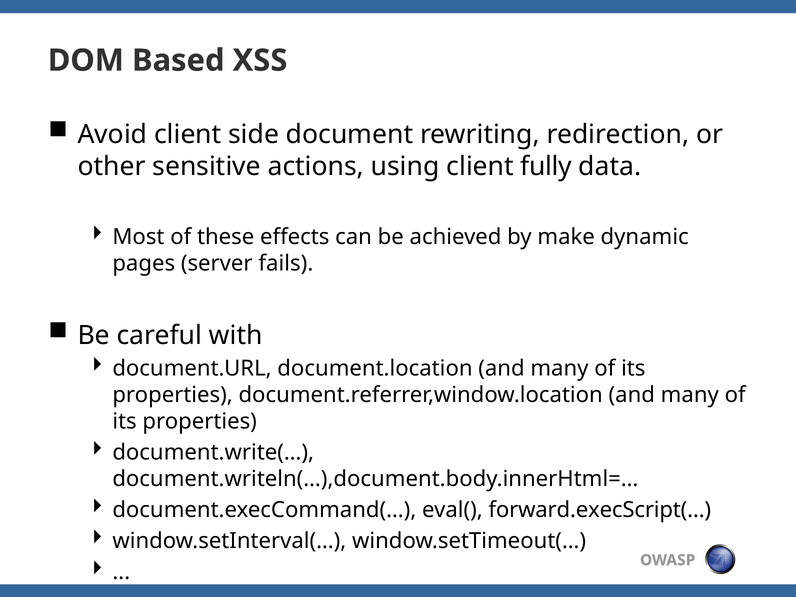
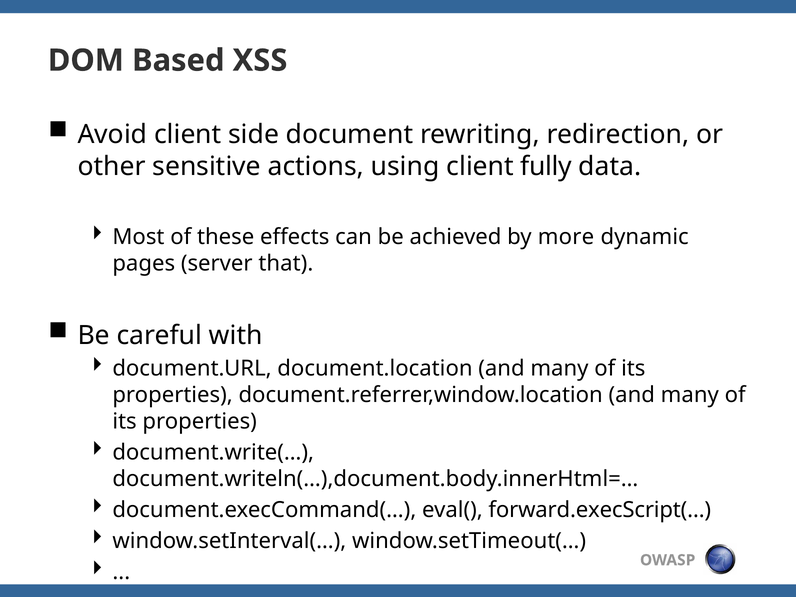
make: make -> more
fails: fails -> that
